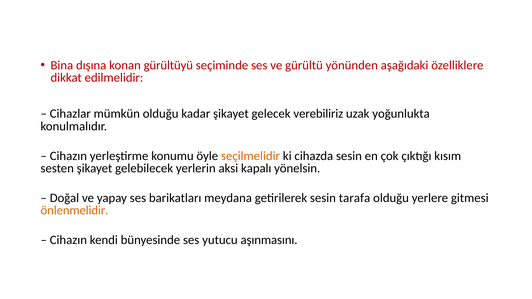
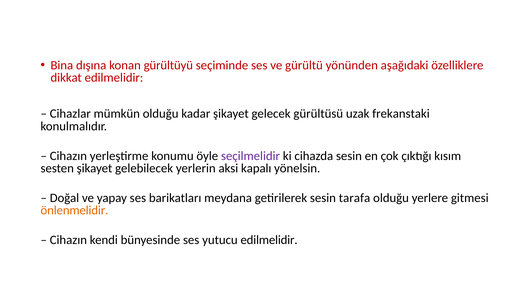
verebiliriz: verebiliriz -> gürültüsü
yoğunlukta: yoğunlukta -> frekanstaki
seçilmelidir colour: orange -> purple
yutucu aşınmasını: aşınmasını -> edilmelidir
